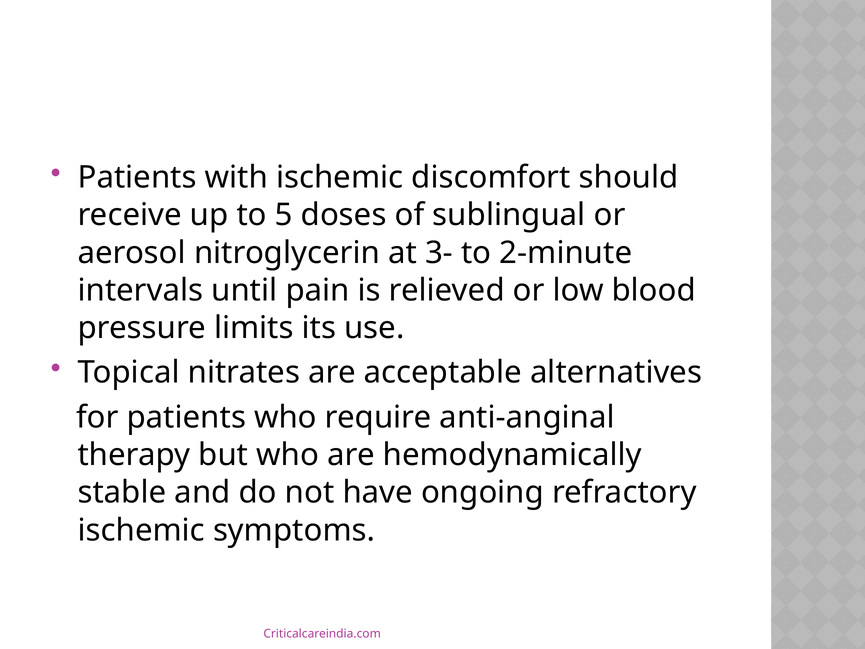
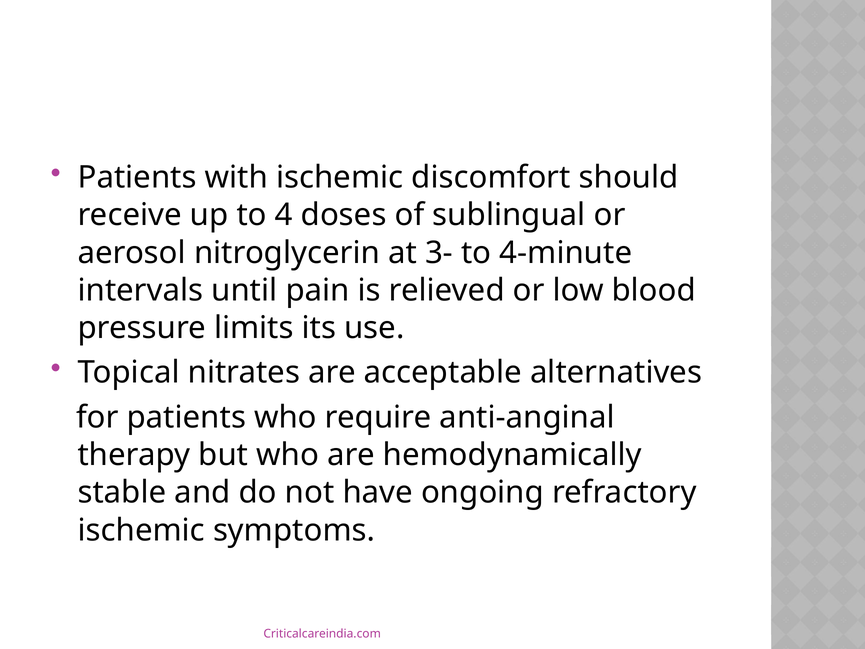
5: 5 -> 4
2-minute: 2-minute -> 4-minute
